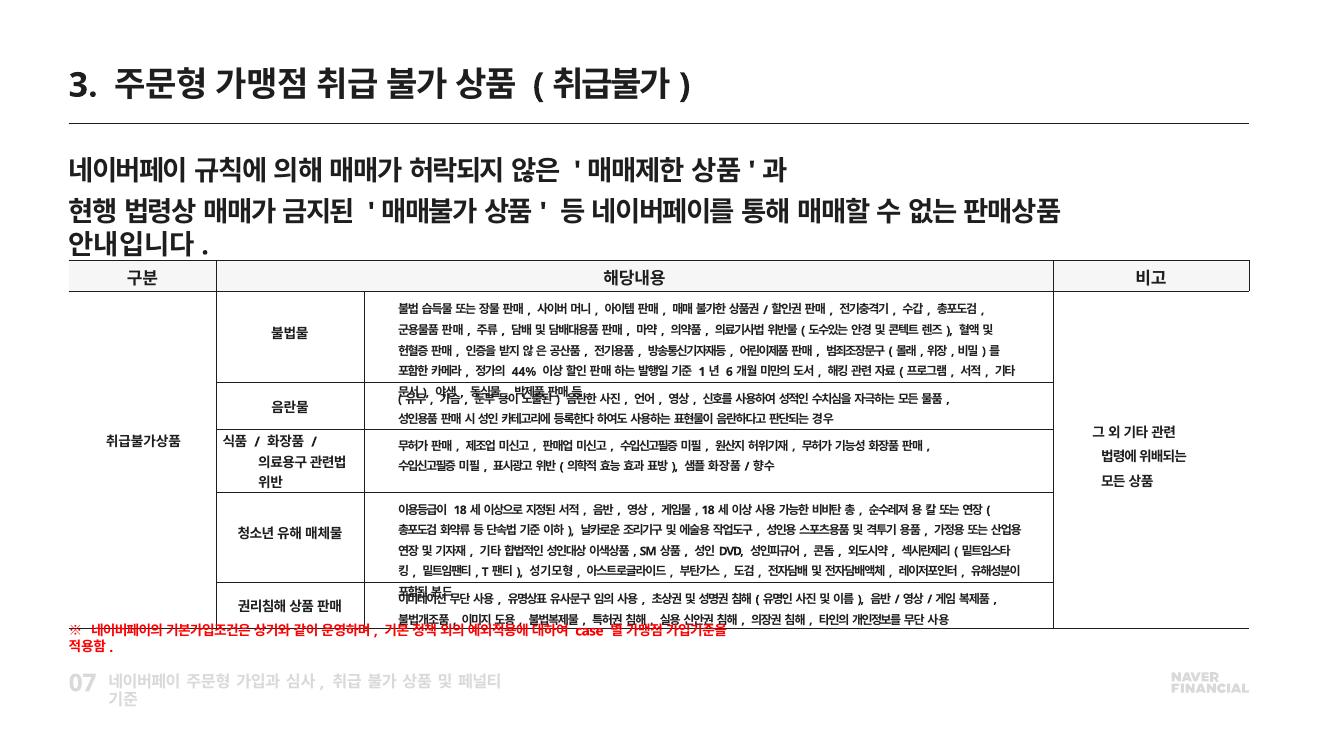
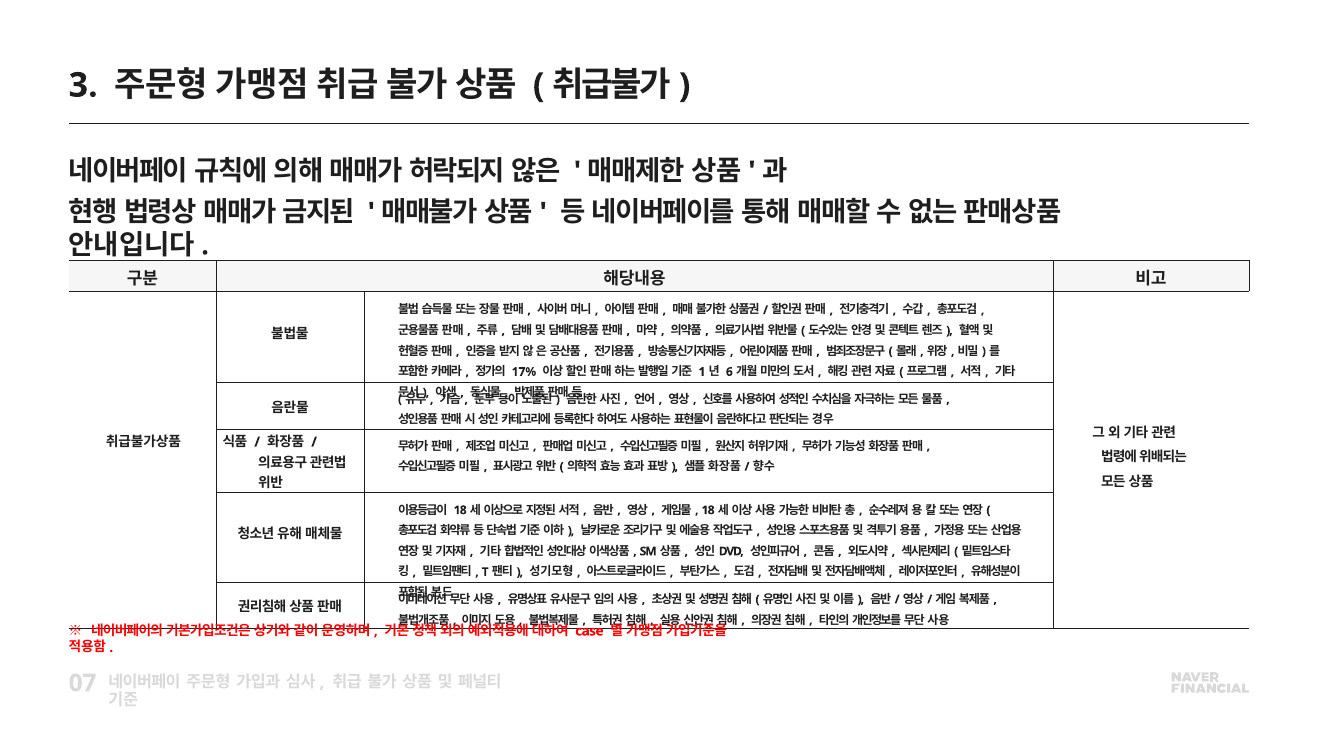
44%: 44% -> 17%
